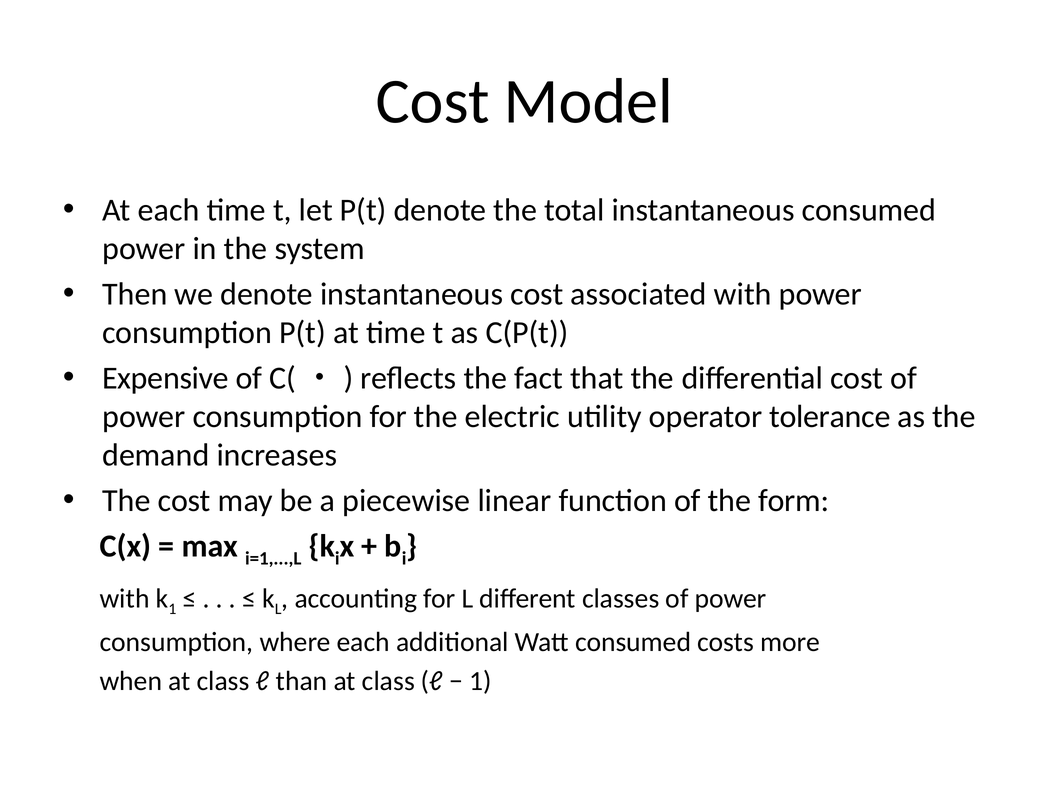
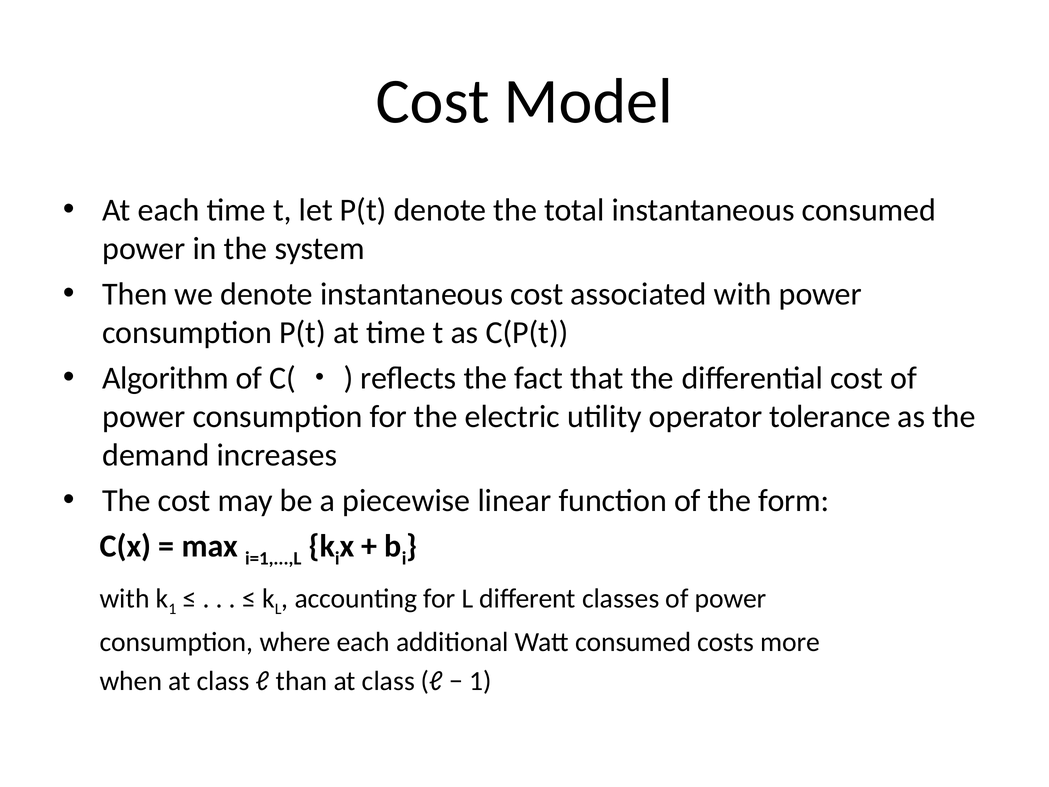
Expensive: Expensive -> Algorithm
